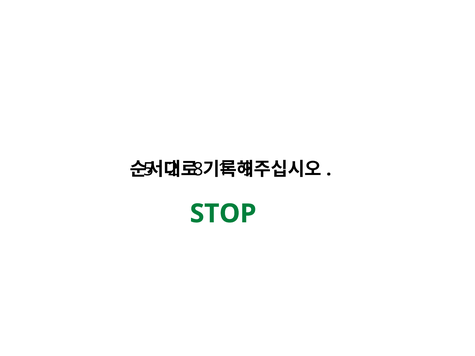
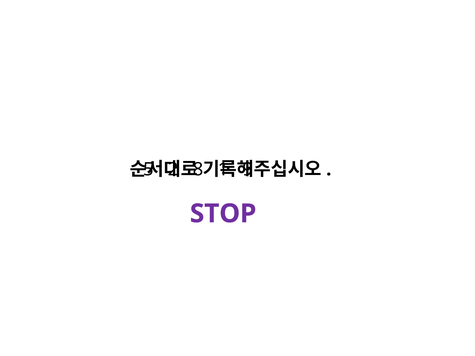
STOP colour: green -> purple
